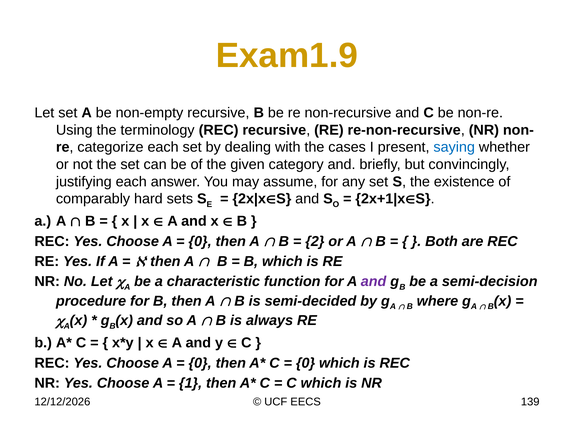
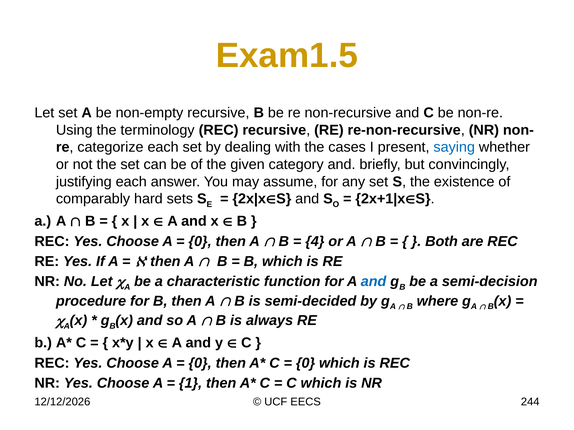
Exam1.9: Exam1.9 -> Exam1.5
2: 2 -> 4
and at (374, 282) colour: purple -> blue
139: 139 -> 244
